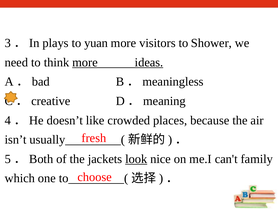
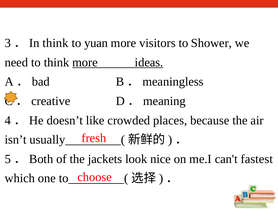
plays at (56, 43): plays -> think
look underline: present -> none
family: family -> fastest
